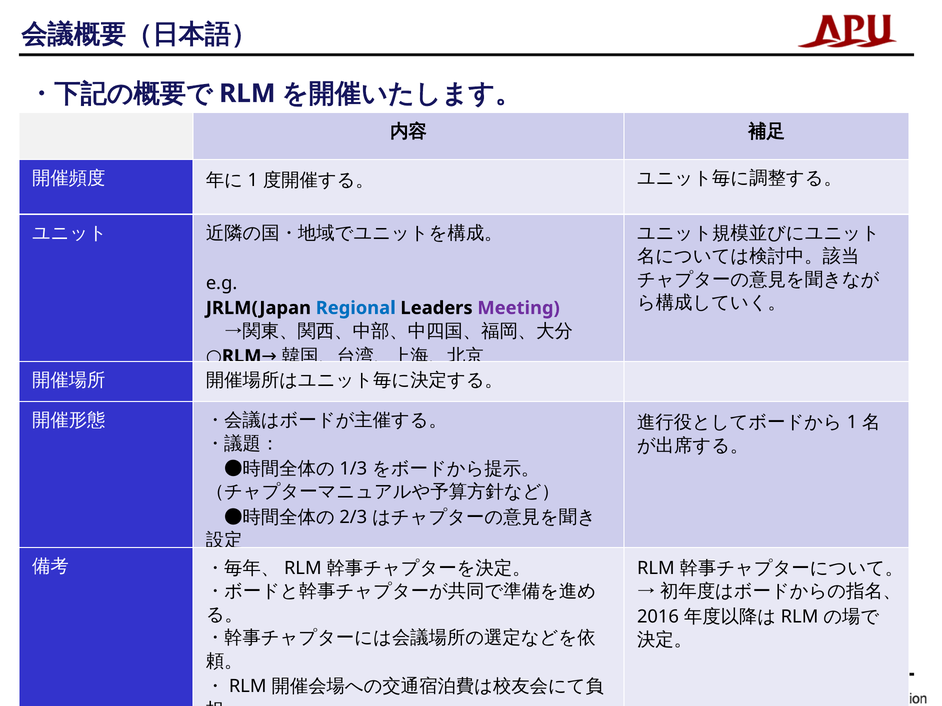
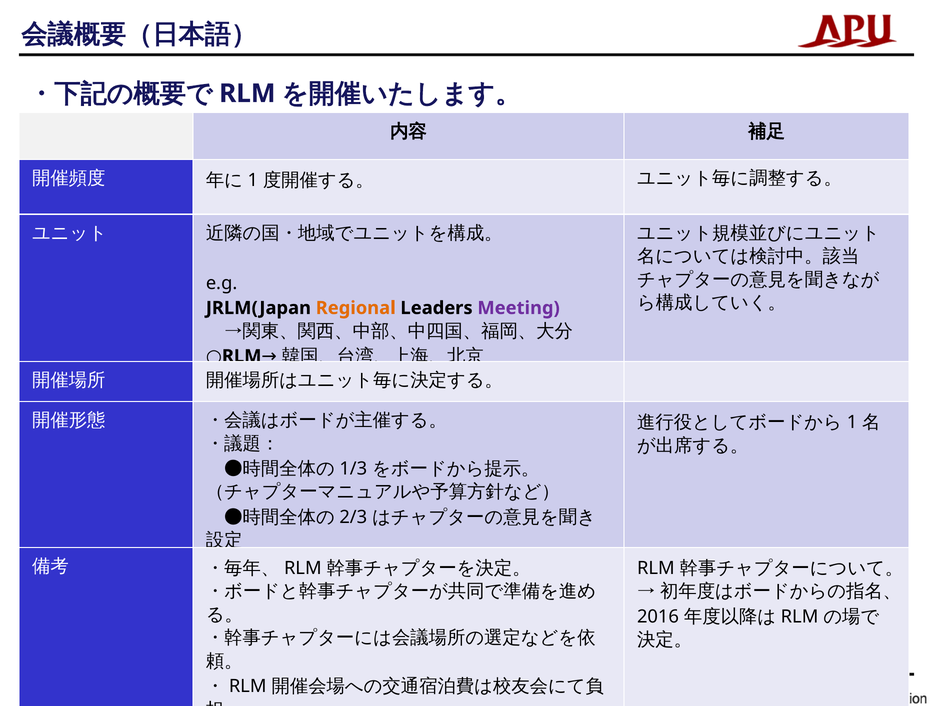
Regional colour: blue -> orange
